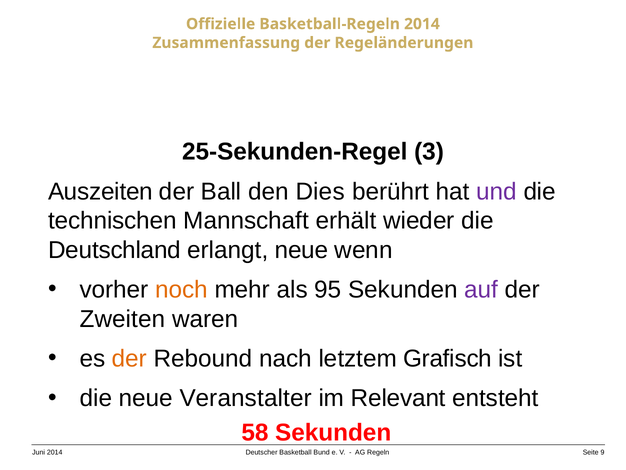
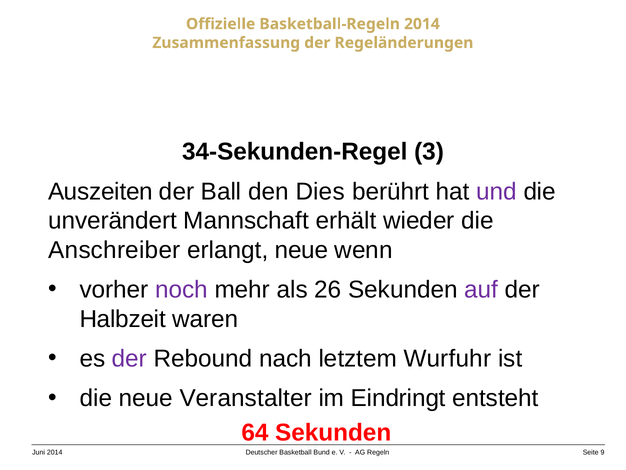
25-Sekunden-Regel: 25-Sekunden-Regel -> 34-Sekunden-Regel
technischen: technischen -> unverändert
Deutschland: Deutschland -> Anschreiber
noch colour: orange -> purple
95: 95 -> 26
Zweiten: Zweiten -> Halbzeit
der at (130, 358) colour: orange -> purple
Grafisch: Grafisch -> Wurfuhr
Relevant: Relevant -> Eindringt
58: 58 -> 64
